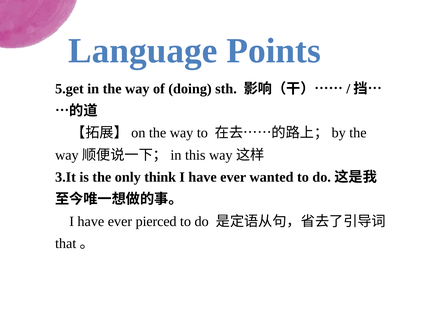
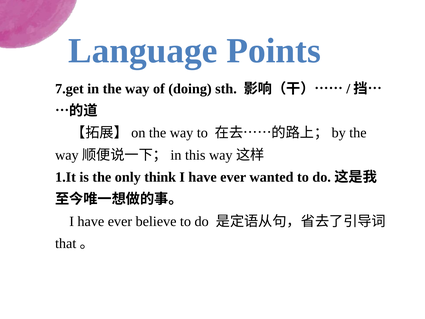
5.get: 5.get -> 7.get
3.It: 3.It -> 1.It
pierced: pierced -> believe
